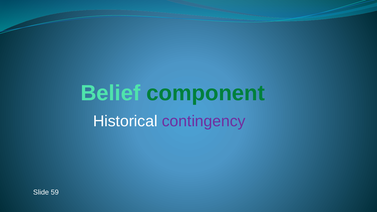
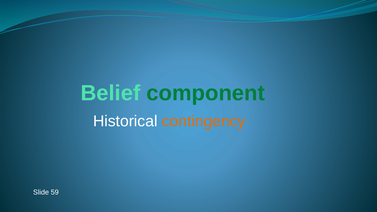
contingency colour: purple -> orange
